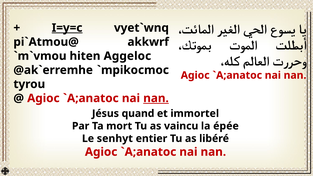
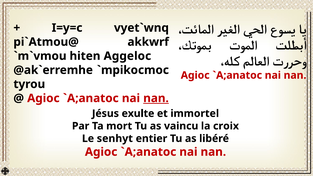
I=y=c underline: present -> none
quand: quand -> exulte
épée: épée -> croix
